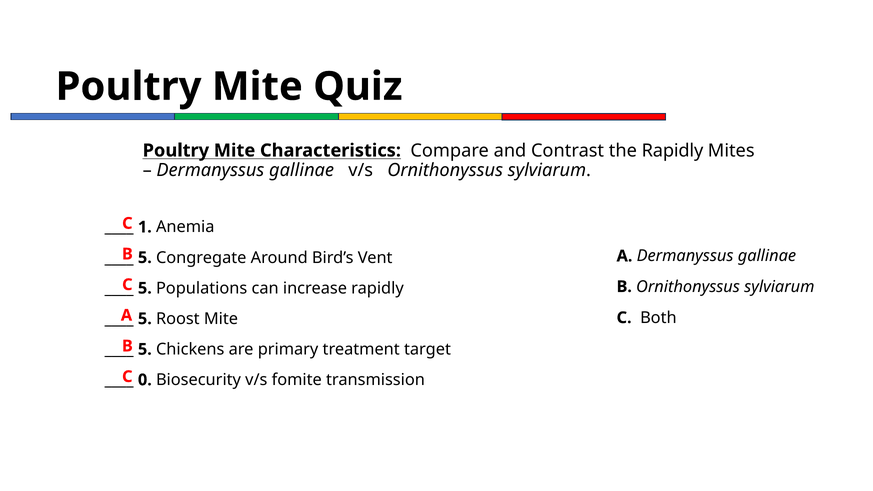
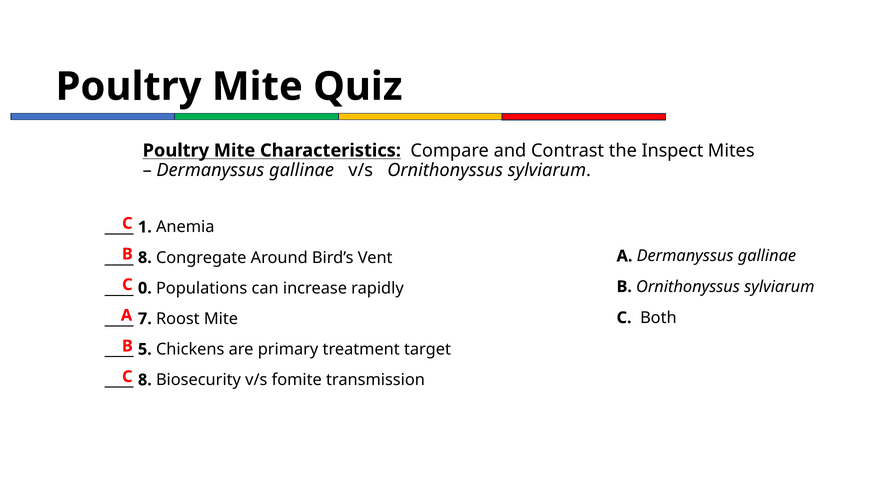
the Rapidly: Rapidly -> Inspect
5 at (145, 258): 5 -> 8
5 at (145, 288): 5 -> 0
5 at (145, 319): 5 -> 7
0 at (145, 380): 0 -> 8
